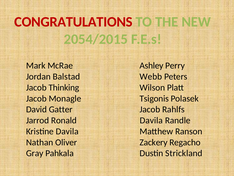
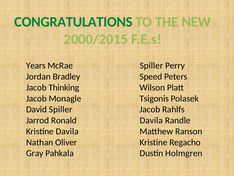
CONGRATULATIONS colour: red -> green
2054/2015: 2054/2015 -> 2000/2015
Mark: Mark -> Years
Ashley at (151, 65): Ashley -> Spiller
Balstad: Balstad -> Bradley
Webb: Webb -> Speed
David Gatter: Gatter -> Spiller
Zackery at (154, 142): Zackery -> Kristine
Strickland: Strickland -> Holmgren
